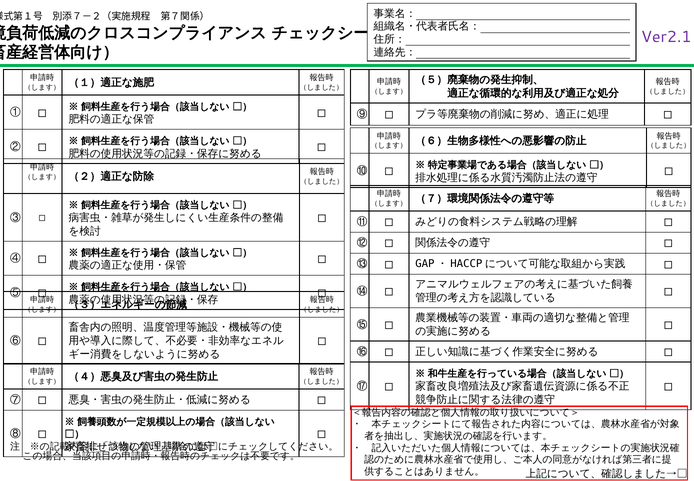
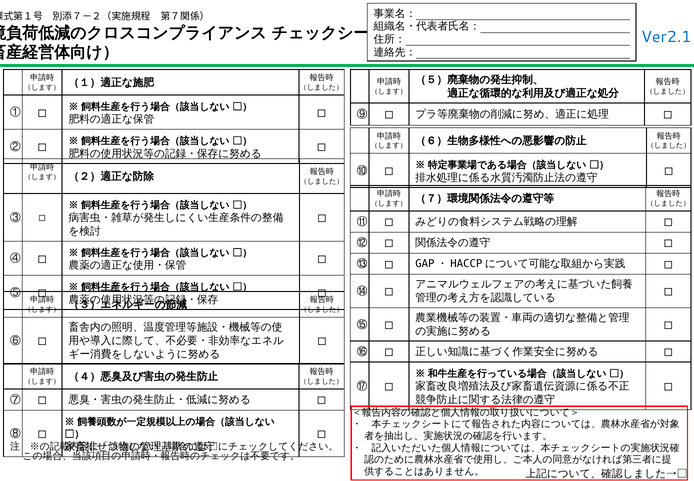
Ver2.1 colour: purple -> blue
